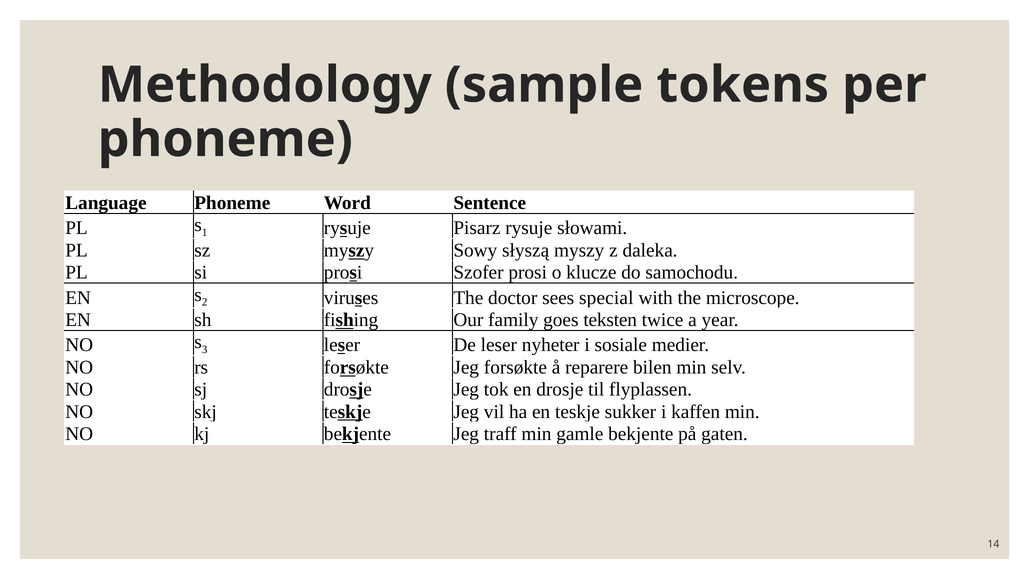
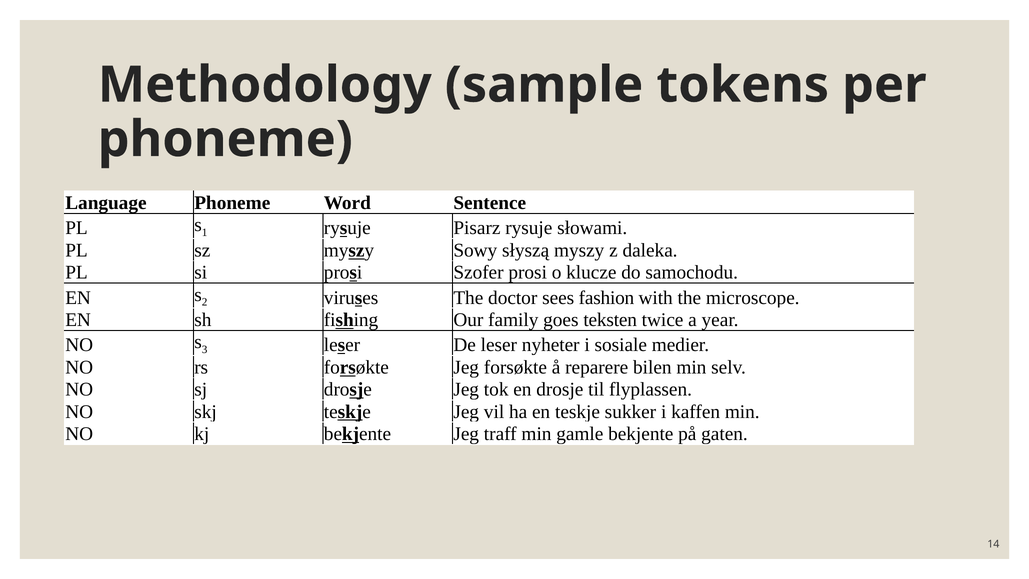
special: special -> fashion
